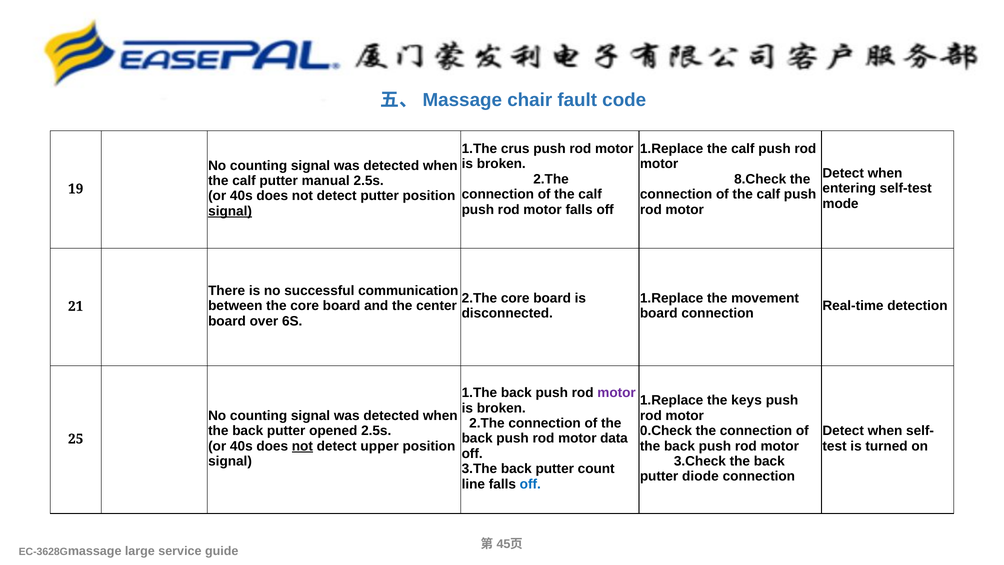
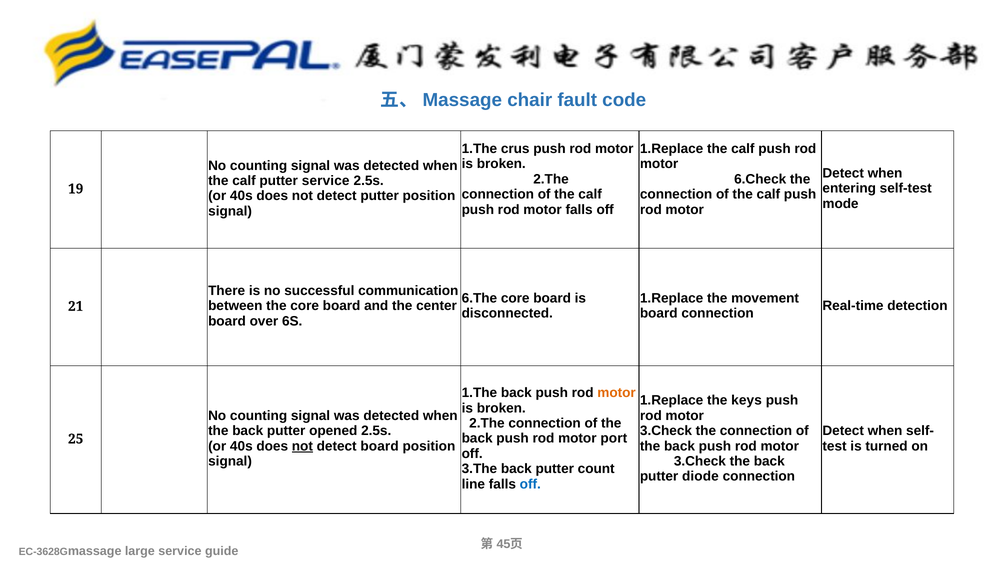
8.Check: 8.Check -> 6.Check
putter manual: manual -> service
signal at (230, 211) underline: present -> none
2.The at (479, 298): 2.The -> 6.The
motor at (617, 393) colour: purple -> orange
0.Check at (666, 431): 0.Check -> 3.Check
data: data -> port
detect upper: upper -> board
